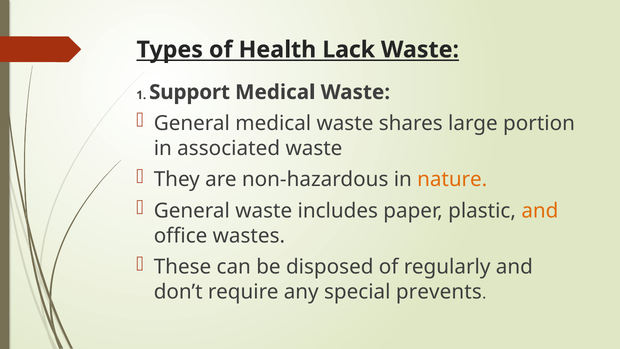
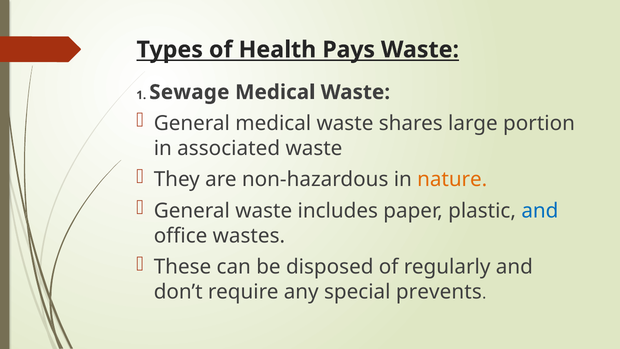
Lack: Lack -> Pays
Support: Support -> Sewage
and at (540, 211) colour: orange -> blue
